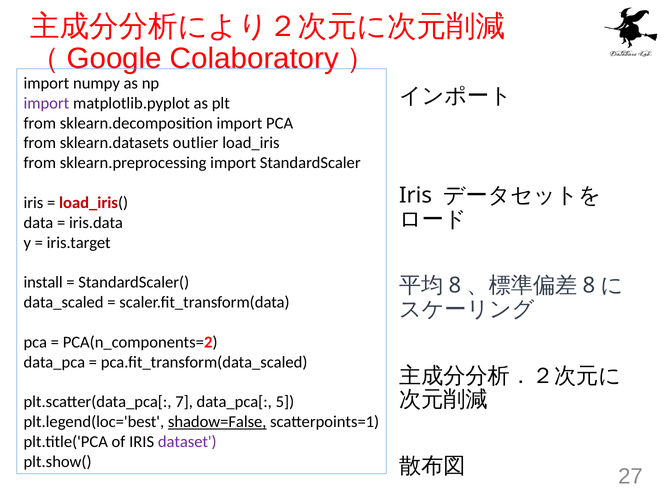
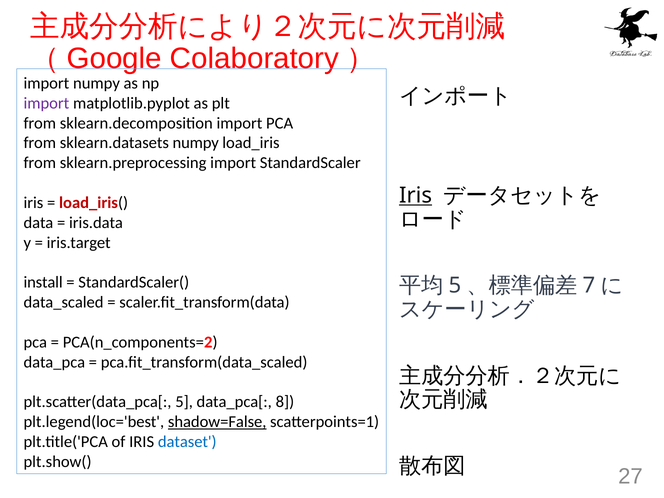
sklearn.datasets outlier: outlier -> numpy
Iris at (416, 195) underline: none -> present
8 at (455, 286): 8 -> 5
8 at (589, 286): 8 -> 7
plt.scatter(data_pca[ 7: 7 -> 5
5: 5 -> 8
dataset colour: purple -> blue
